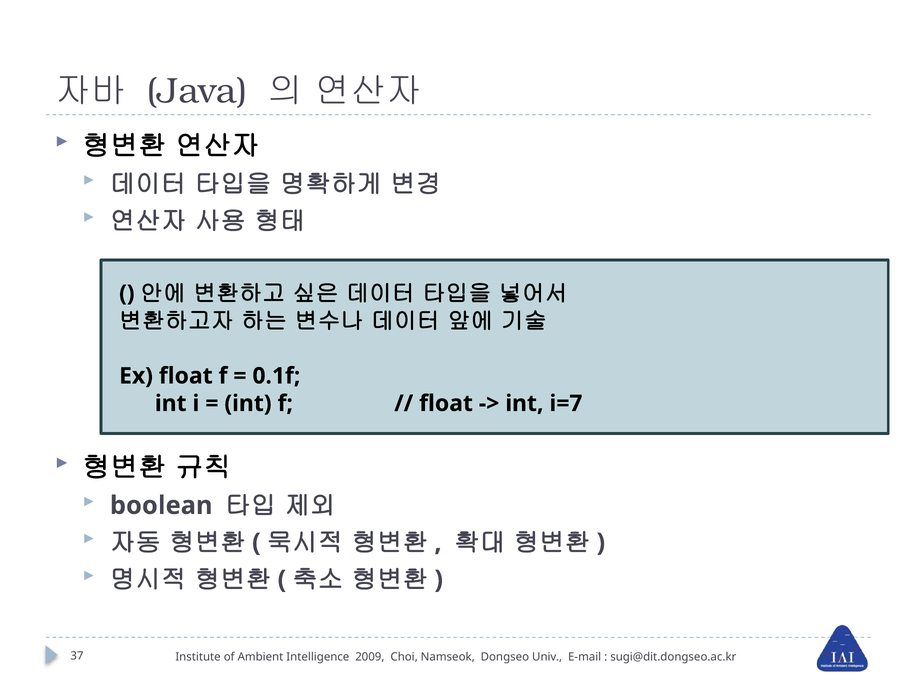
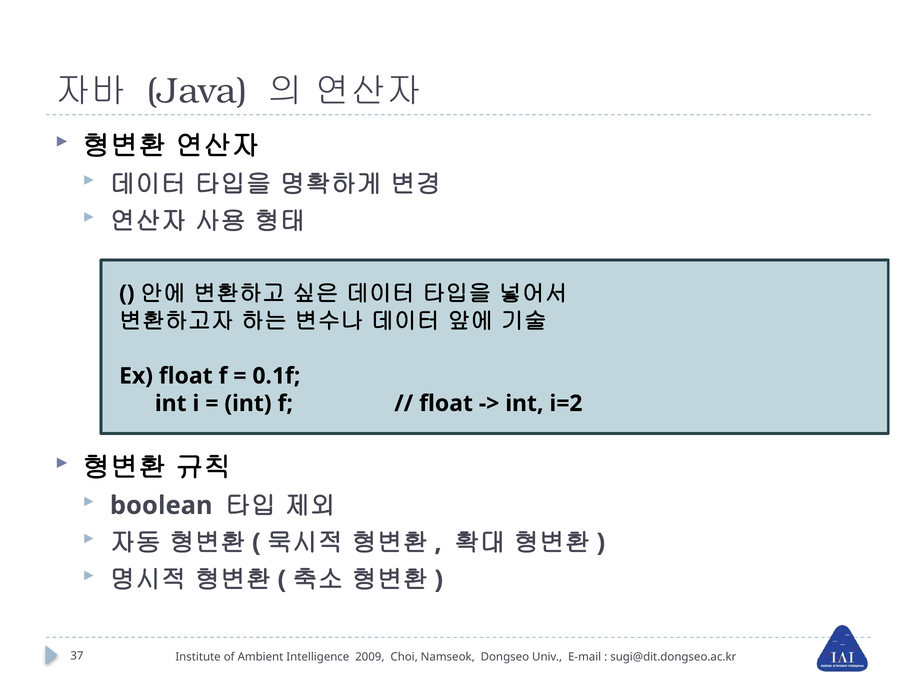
i=7: i=7 -> i=2
